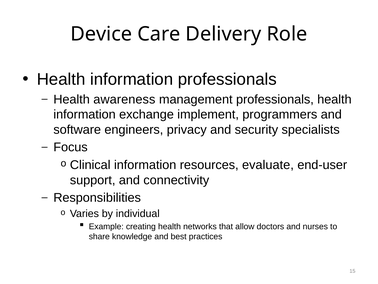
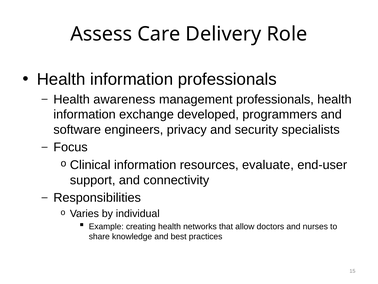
Device: Device -> Assess
implement: implement -> developed
